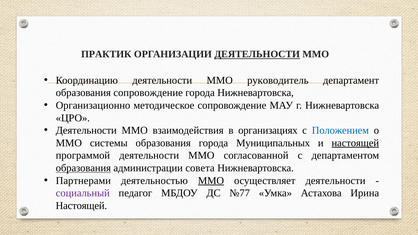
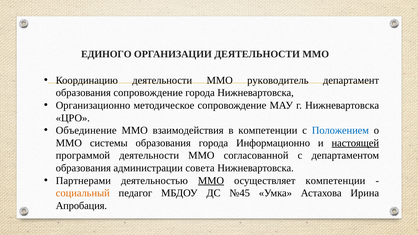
ПРАКТИК: ПРАКТИК -> ЕДИНОГО
ДЕЯТЕЛЬНОСТИ at (257, 54) underline: present -> none
Деятельности at (86, 130): Деятельности -> Объединение
в организациях: организациях -> компетенции
Муниципальных: Муниципальных -> Информационно
образования at (83, 168) underline: present -> none
осуществляет деятельности: деятельности -> компетенции
социальный colour: purple -> orange
№77: №77 -> №45
Настоящей at (81, 206): Настоящей -> Апробация
